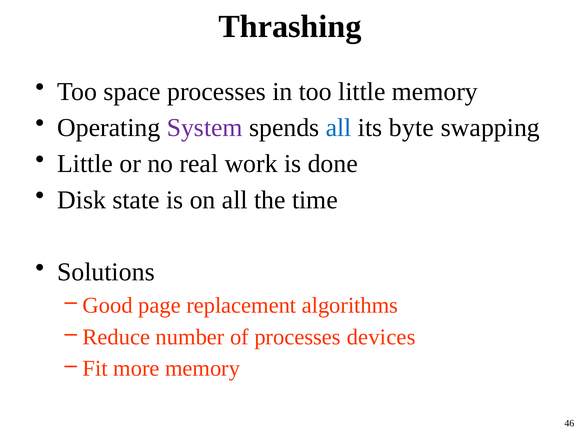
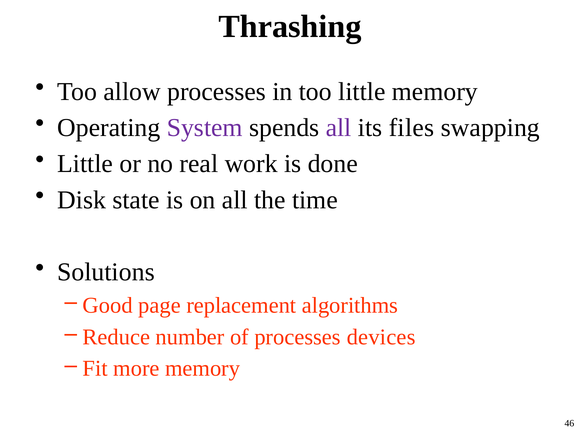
space: space -> allow
all at (339, 128) colour: blue -> purple
byte: byte -> files
